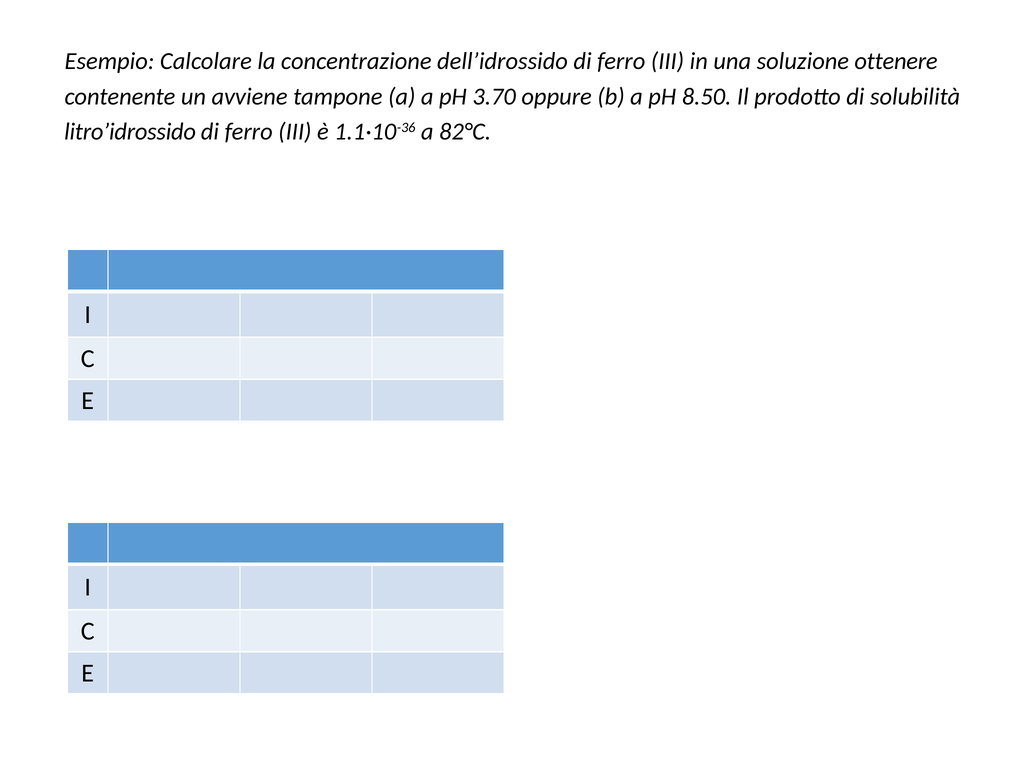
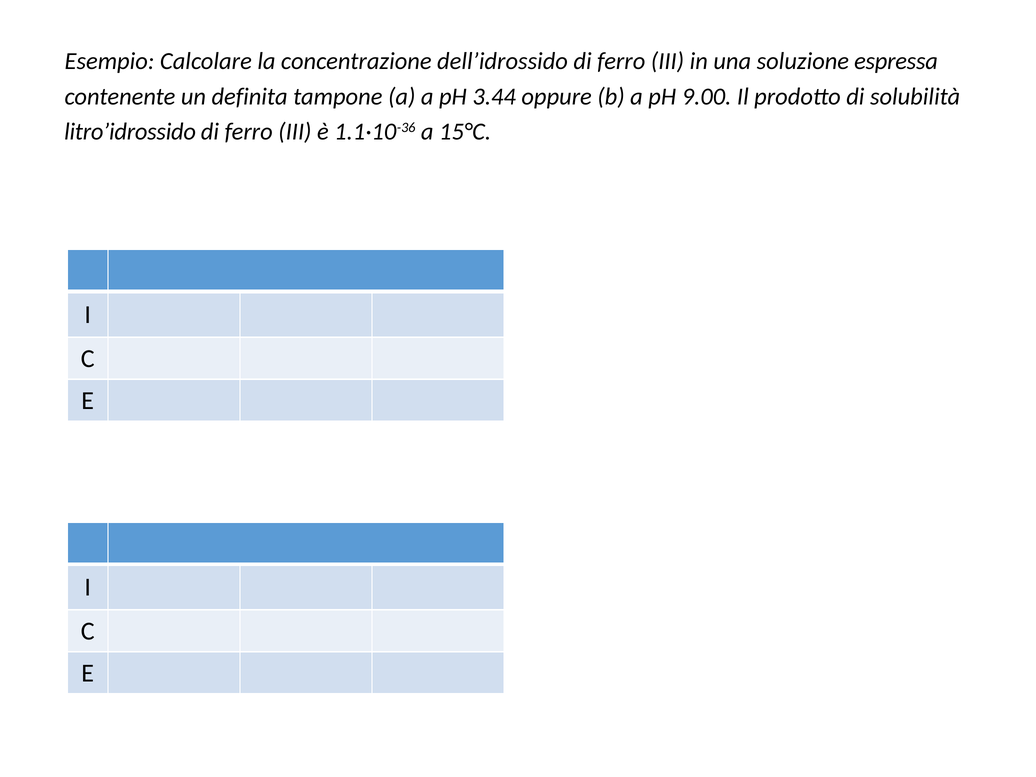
ottenere: ottenere -> espressa
avviene: avviene -> definita
3.70: 3.70 -> 3.44
8.50: 8.50 -> 9.00
82°C: 82°C -> 15°C
